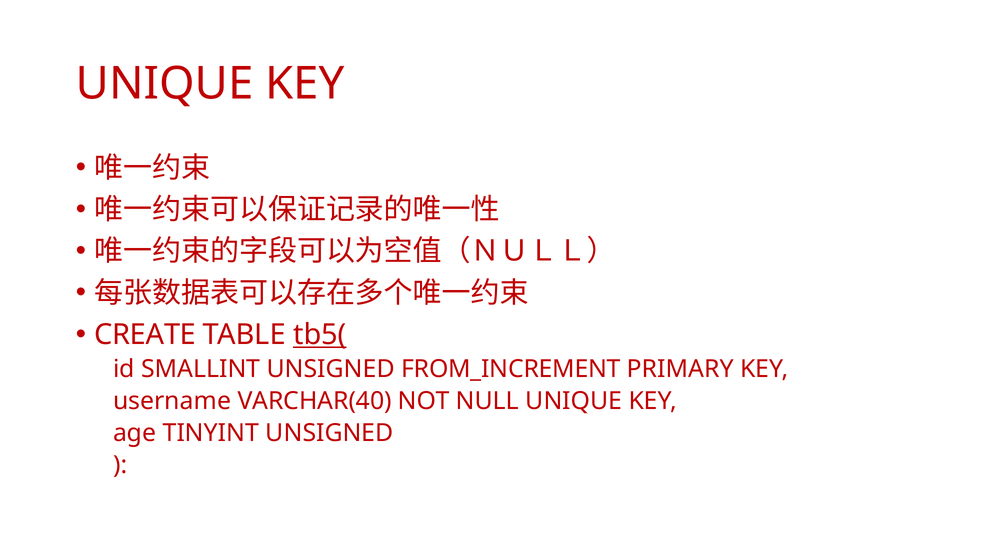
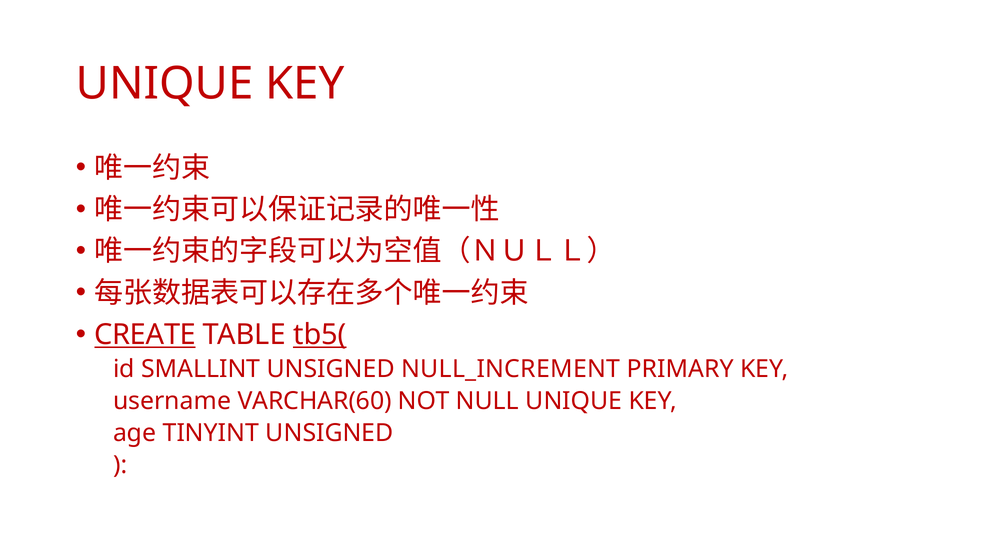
CREATE underline: none -> present
FROM_INCREMENT: FROM_INCREMENT -> NULL_INCREMENT
VARCHAR(40: VARCHAR(40 -> VARCHAR(60
